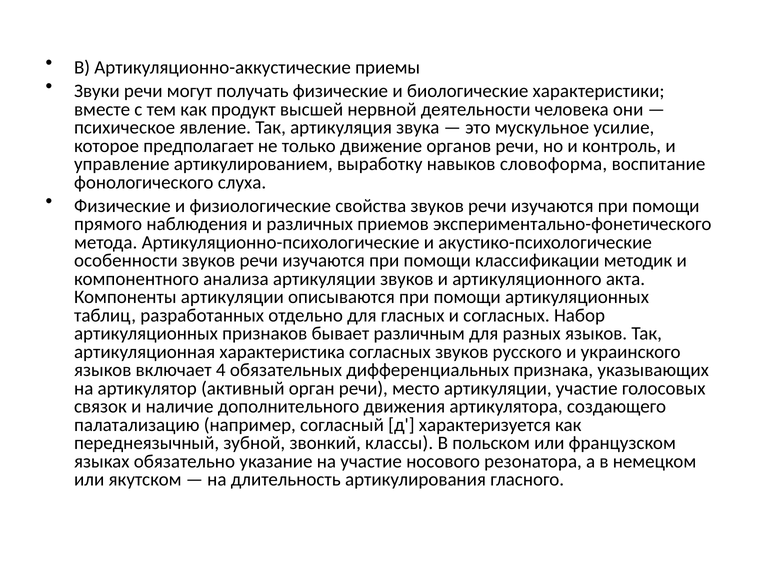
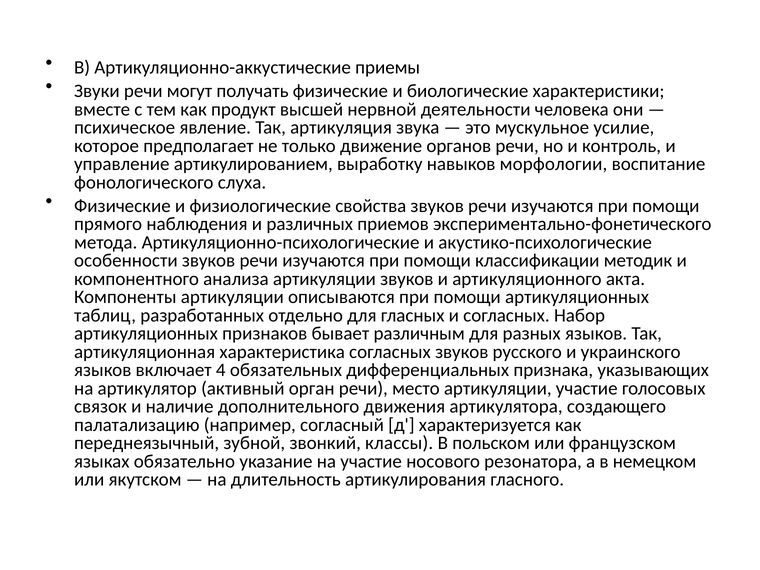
словоформа: словоформа -> морфологии
